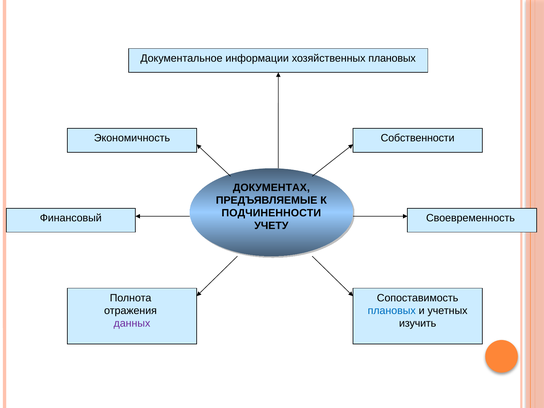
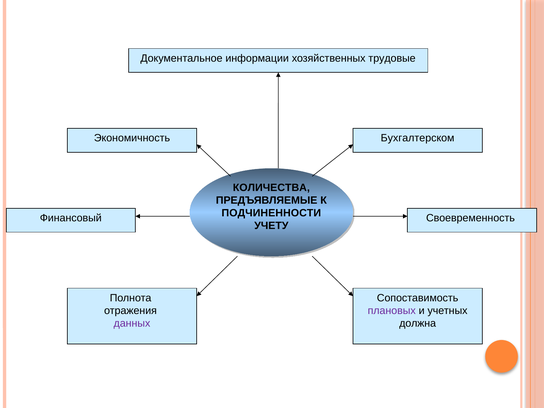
хозяйственных плановых: плановых -> трудовые
Собственности: Собственности -> Бухгалтерском
ДОКУМЕНТАХ: ДОКУМЕНТАХ -> КОЛИЧЕСТВА
плановых at (392, 311) colour: blue -> purple
изучить: изучить -> должна
